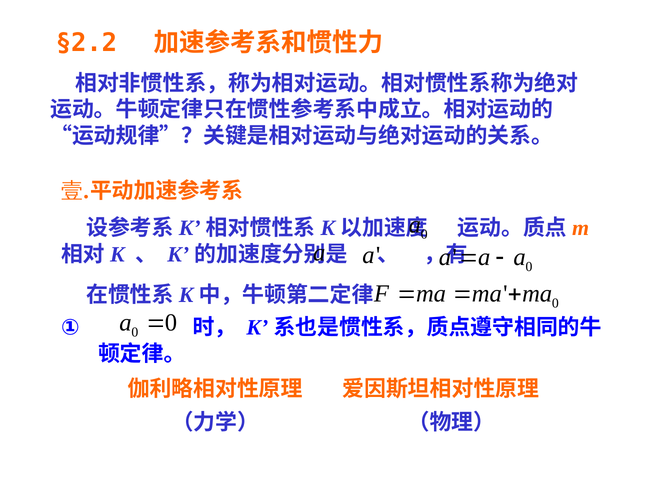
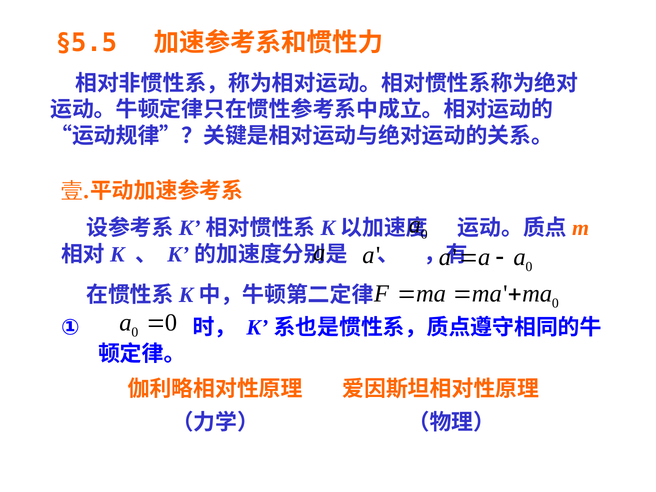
§2.2: §2.2 -> §5.5
